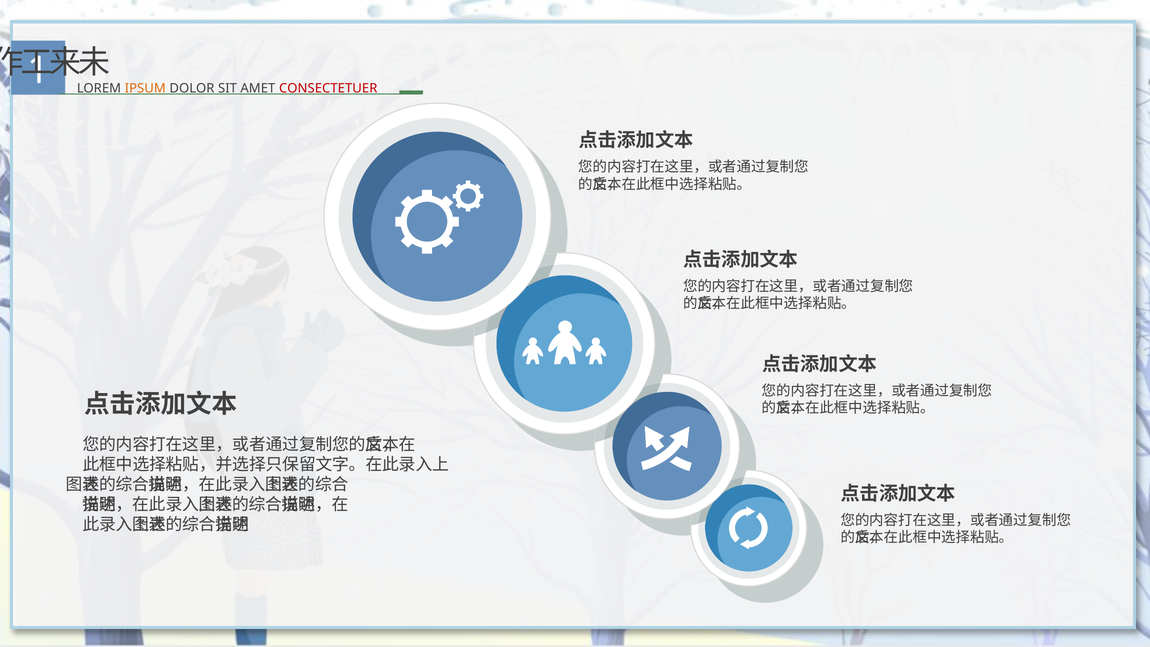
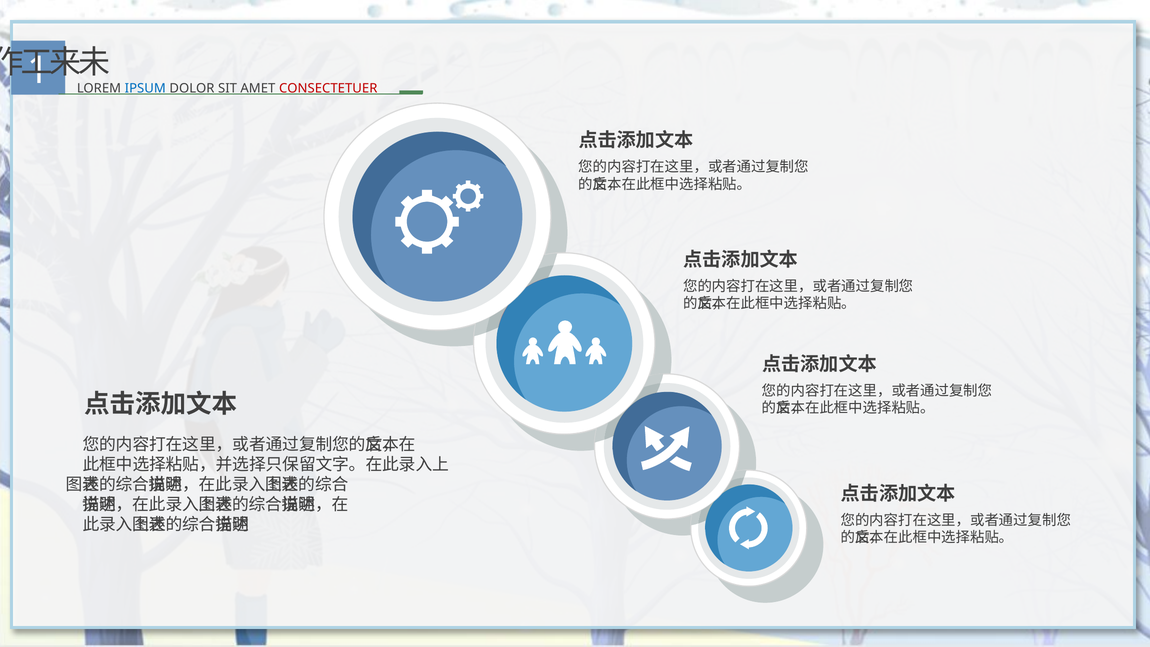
IPSUM colour: orange -> blue
